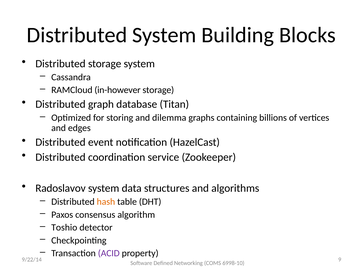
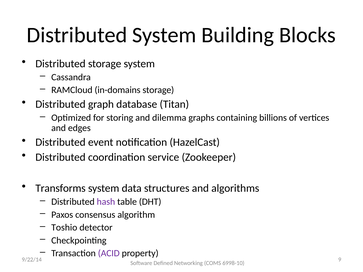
in-however: in-however -> in-domains
Radoslavov: Radoslavov -> Transforms
hash colour: orange -> purple
